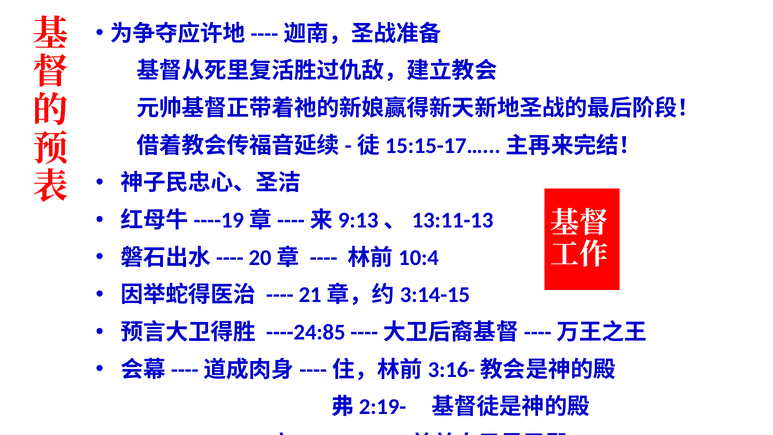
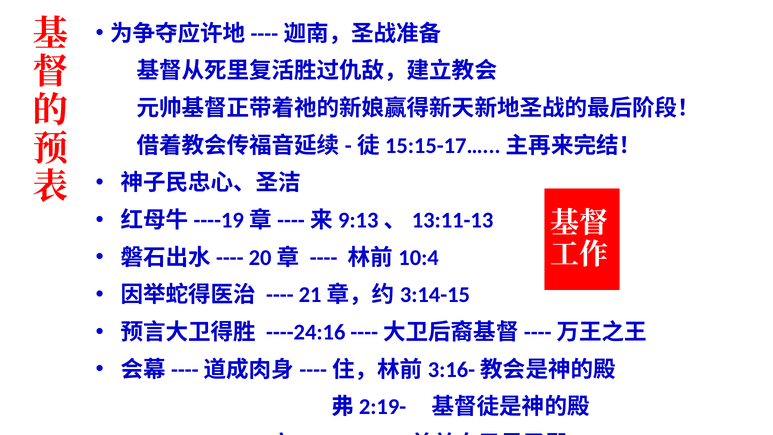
----24:85: ----24:85 -> ----24:16
